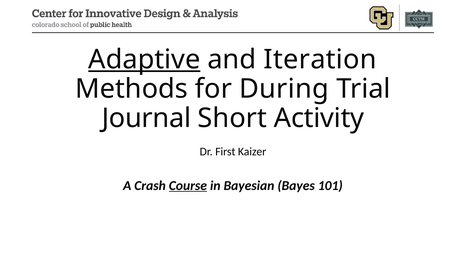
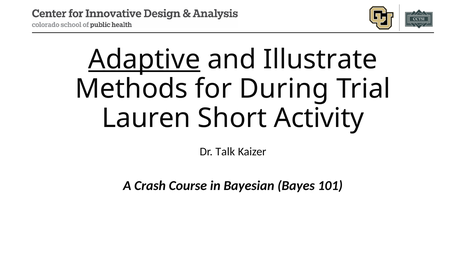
Iteration: Iteration -> Illustrate
Journal: Journal -> Lauren
First: First -> Talk
Course underline: present -> none
